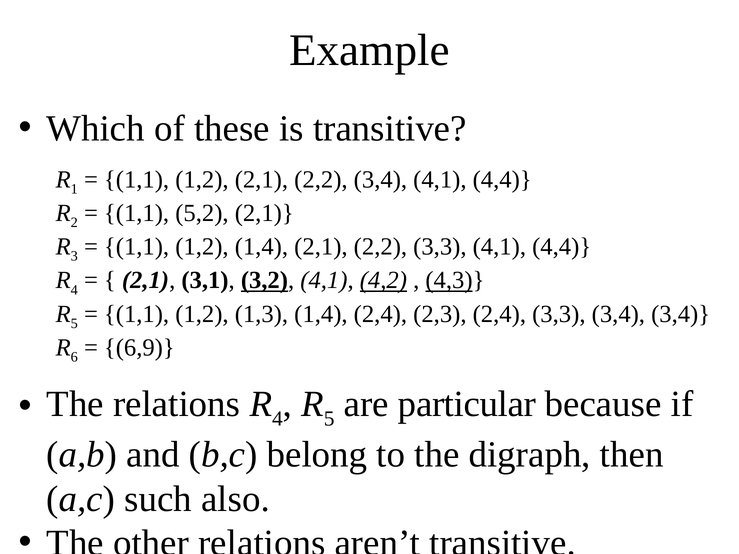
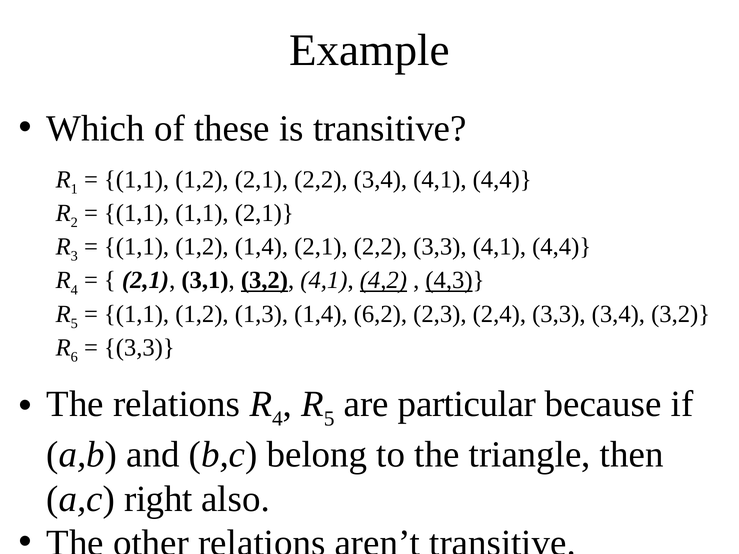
1,1 5,2: 5,2 -> 1,1
1,4 2,4: 2,4 -> 6,2
3,4 3,4: 3,4 -> 3,2
6,9 at (139, 348): 6,9 -> 3,3
digraph: digraph -> triangle
such: such -> right
